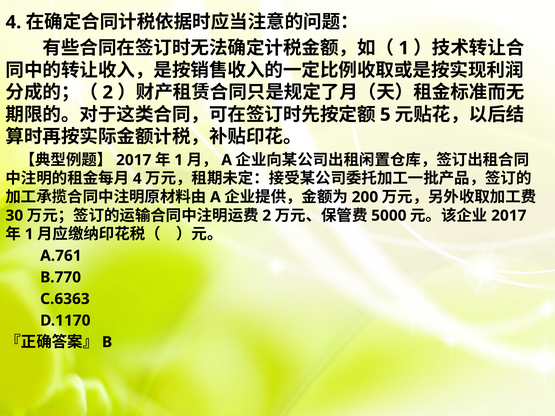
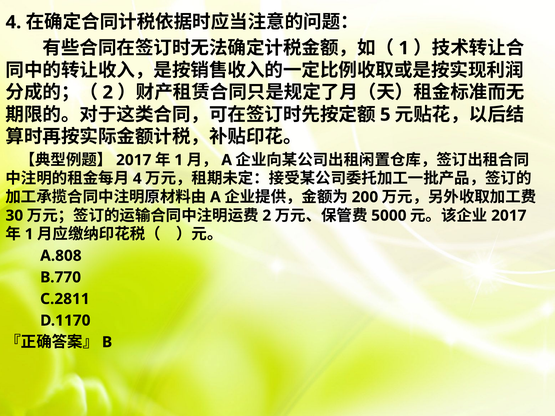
A.761: A.761 -> A.808
C.6363: C.6363 -> C.2811
